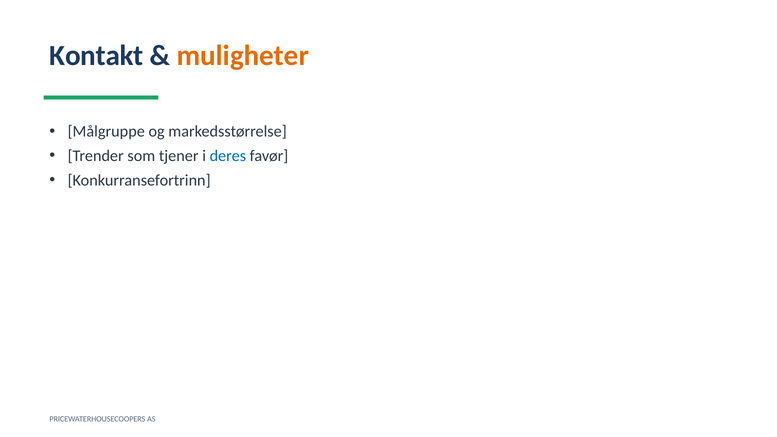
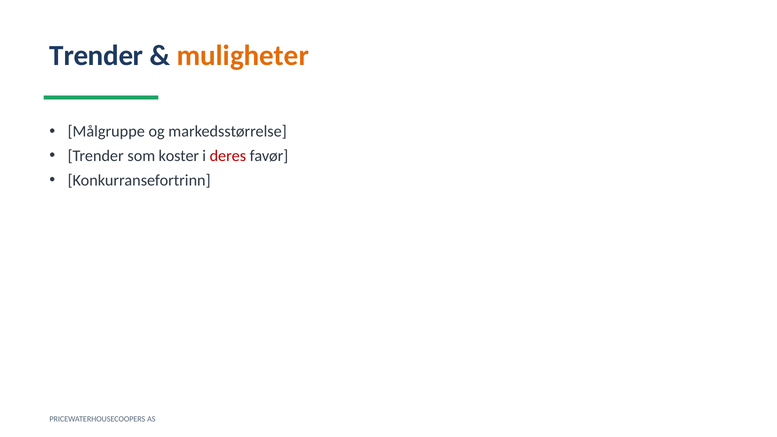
Kontakt at (96, 55): Kontakt -> Trender
tjener: tjener -> koster
deres colour: blue -> red
